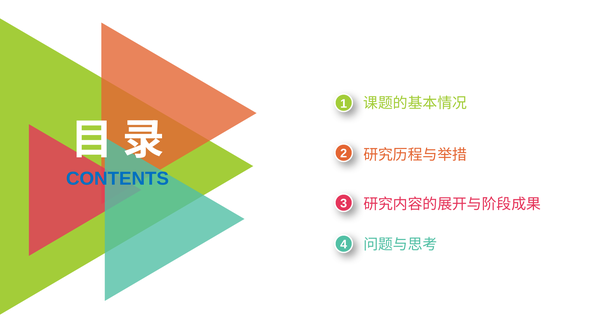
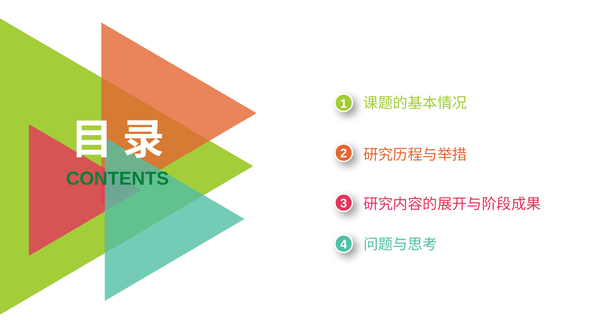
CONTENTS colour: blue -> green
